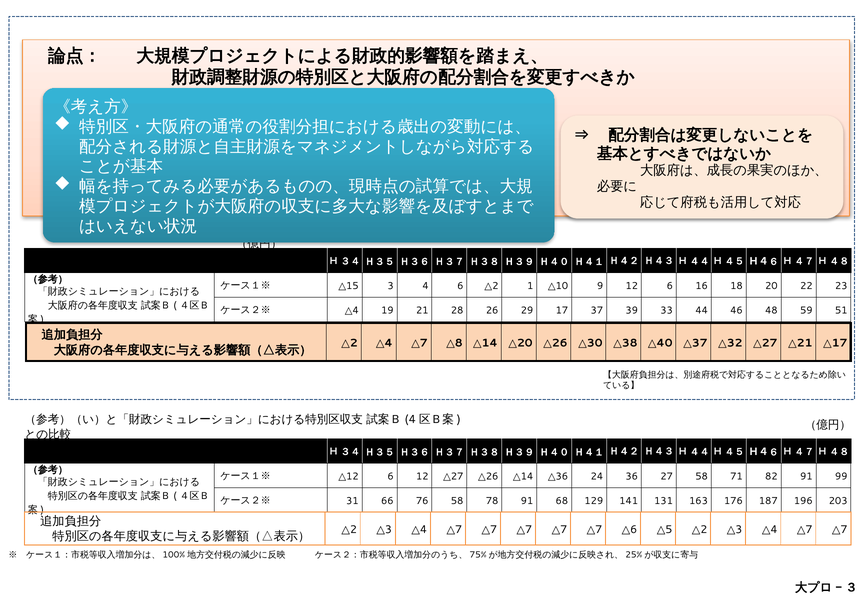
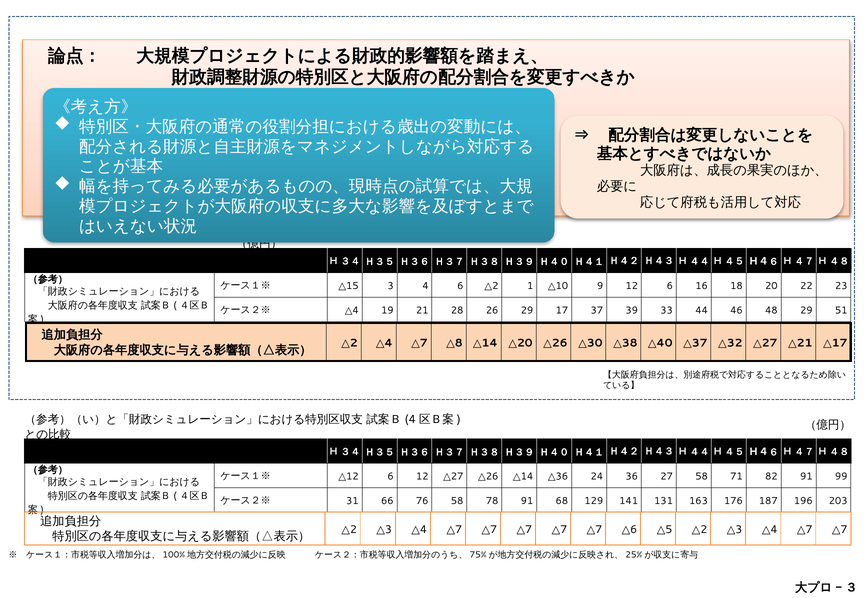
48 59: 59 -> 29
